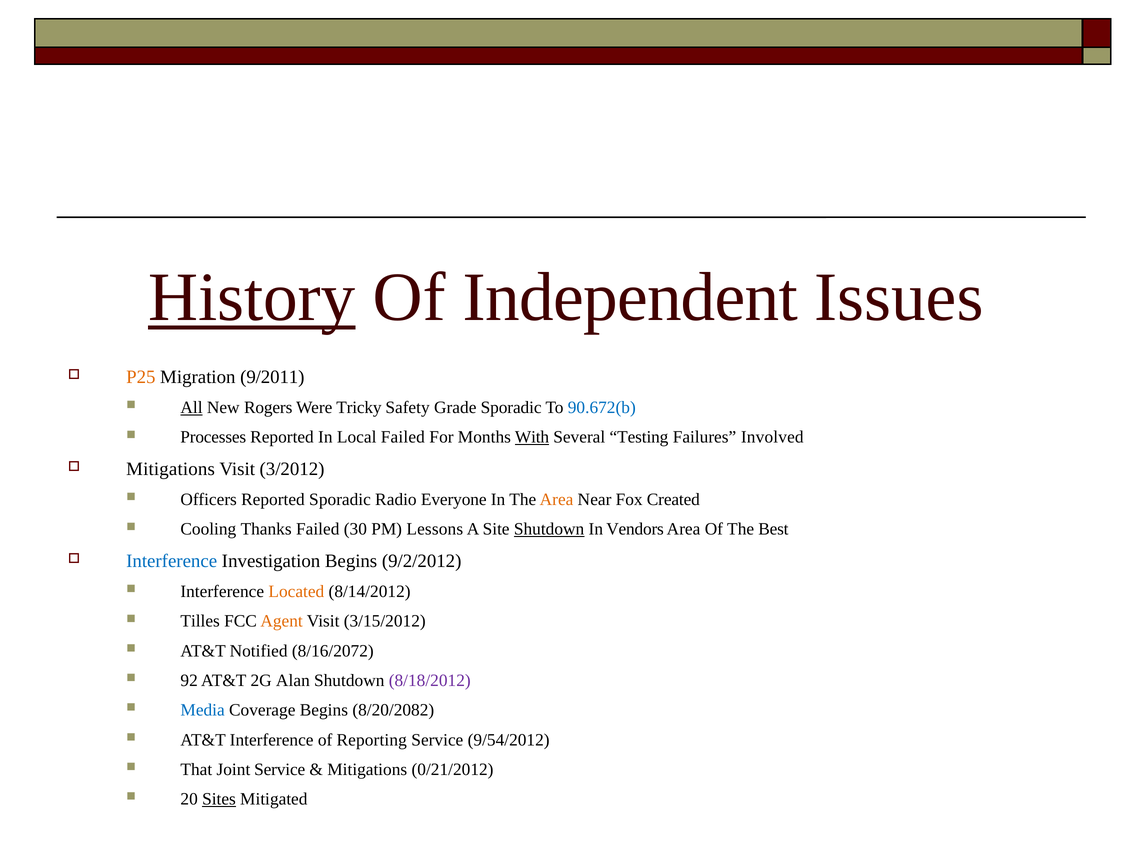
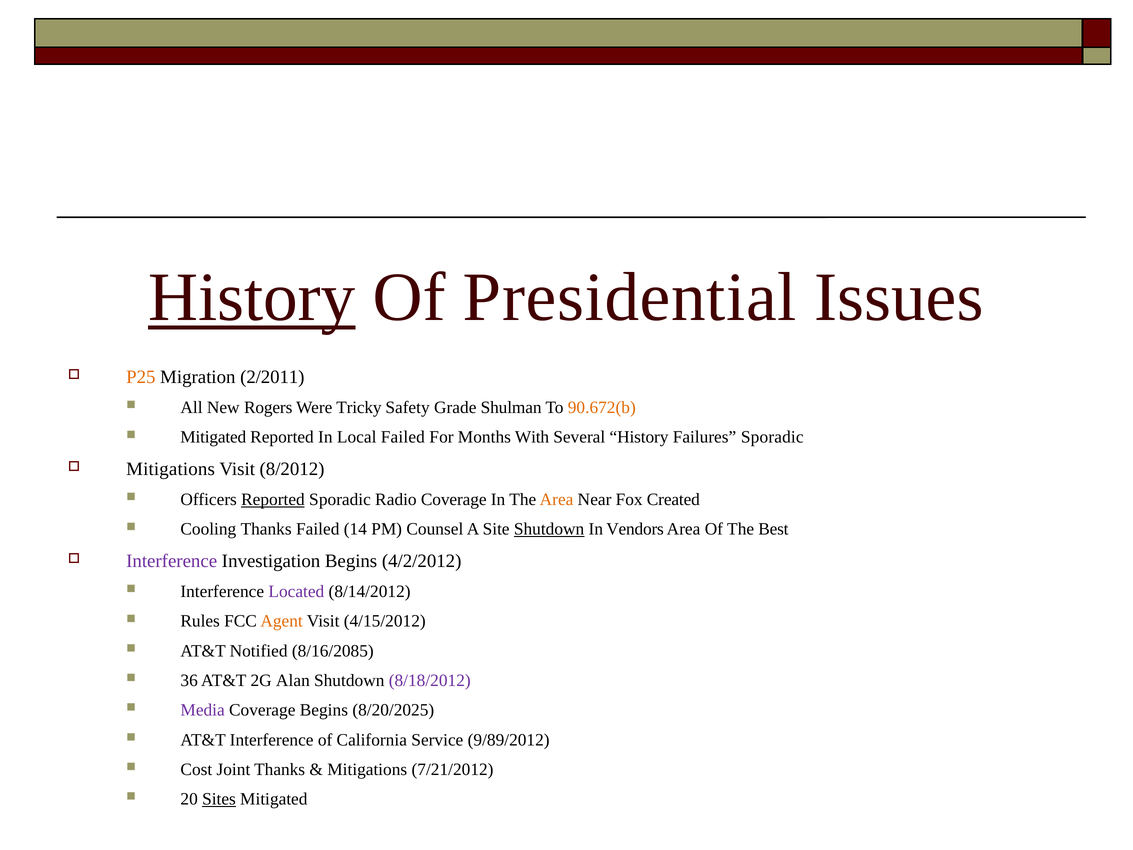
Independent: Independent -> Presidential
9/2011: 9/2011 -> 2/2011
All underline: present -> none
Grade Sporadic: Sporadic -> Shulman
90.672(b colour: blue -> orange
Processes at (213, 437): Processes -> Mitigated
With underline: present -> none
Several Testing: Testing -> History
Failures Involved: Involved -> Sporadic
3/2012: 3/2012 -> 8/2012
Reported at (273, 499) underline: none -> present
Radio Everyone: Everyone -> Coverage
30: 30 -> 14
Lessons: Lessons -> Counsel
Interference at (172, 561) colour: blue -> purple
9/2/2012: 9/2/2012 -> 4/2/2012
Located colour: orange -> purple
Tilles: Tilles -> Rules
3/15/2012: 3/15/2012 -> 4/15/2012
8/16/2072: 8/16/2072 -> 8/16/2085
92: 92 -> 36
Media colour: blue -> purple
8/20/2082: 8/20/2082 -> 8/20/2025
Reporting: Reporting -> California
9/54/2012: 9/54/2012 -> 9/89/2012
That: That -> Cost
Joint Service: Service -> Thanks
0/21/2012: 0/21/2012 -> 7/21/2012
